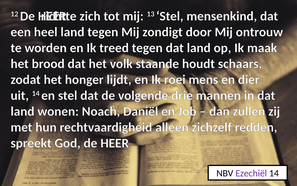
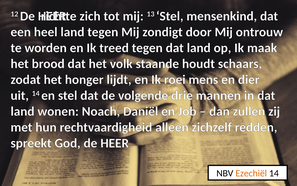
Ezechiël colour: purple -> orange
